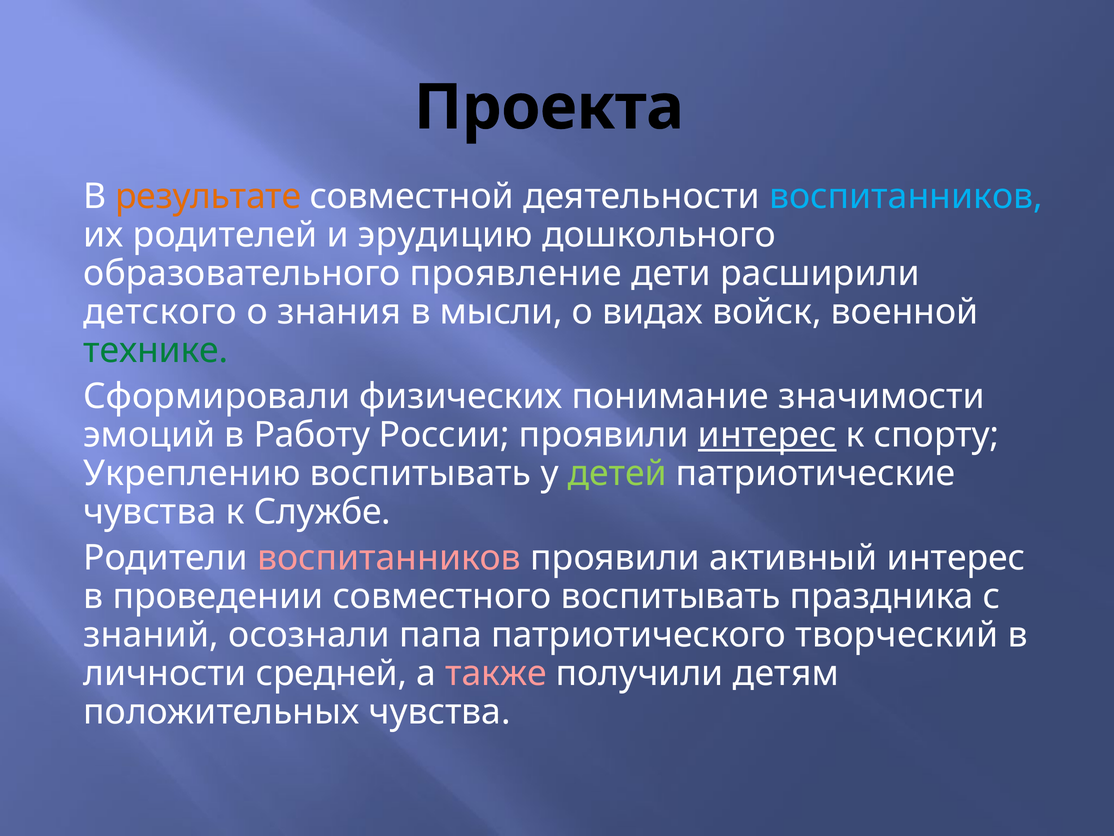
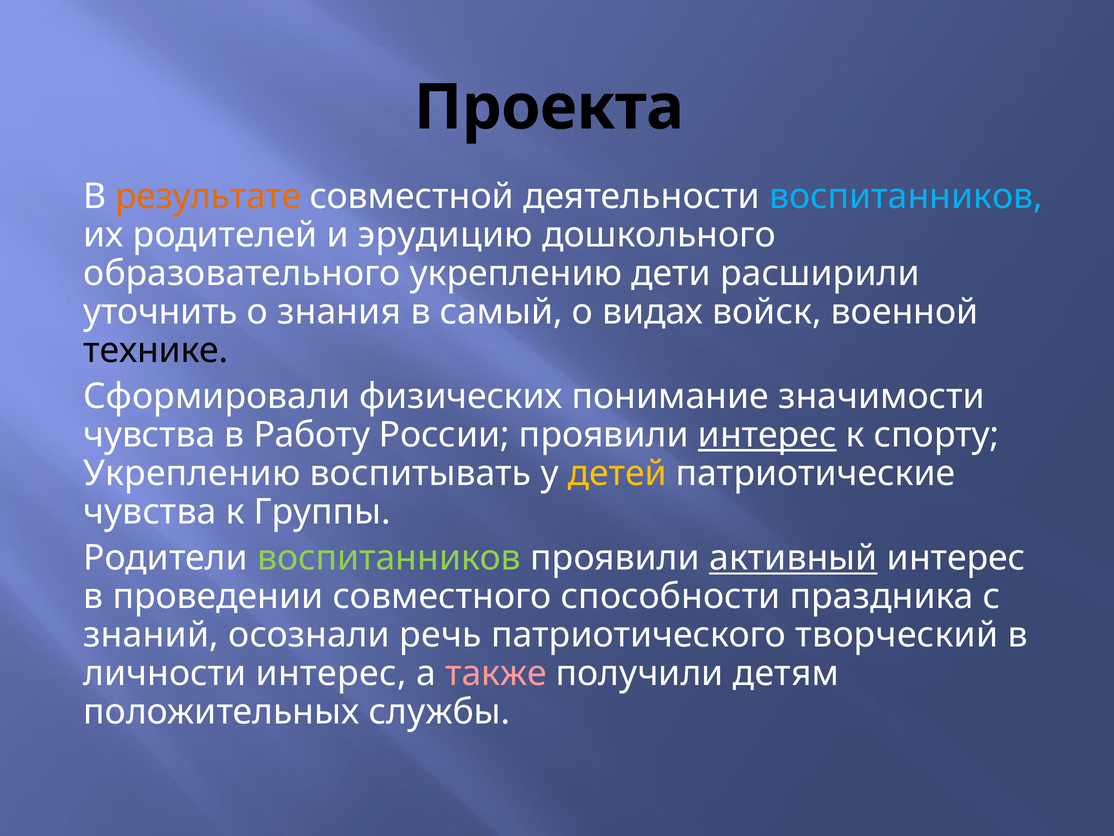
образовательного проявление: проявление -> укреплению
детского: детского -> уточнить
мысли: мысли -> самый
технике colour: green -> black
эмоций at (149, 435): эмоций -> чувства
детей colour: light green -> yellow
Службе: Службе -> Группы
воспитанников at (389, 558) colour: pink -> light green
активный underline: none -> present
совместного воспитывать: воспитывать -> способности
папа: папа -> речь
личности средней: средней -> интерес
положительных чувства: чувства -> службы
